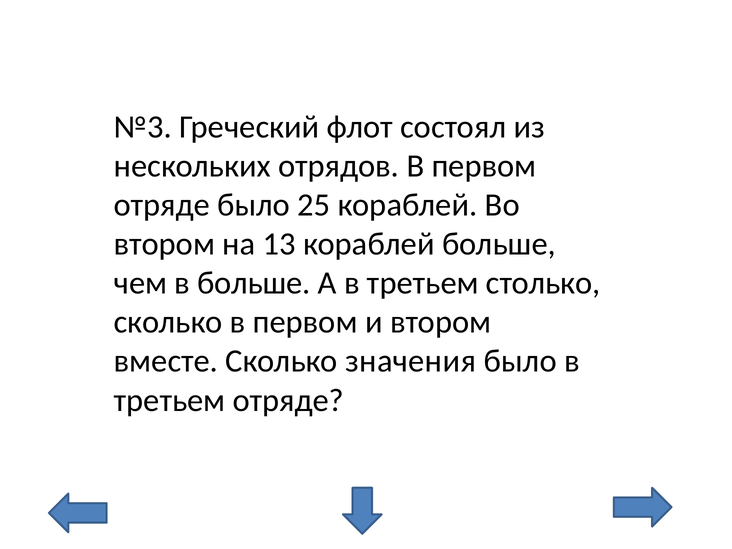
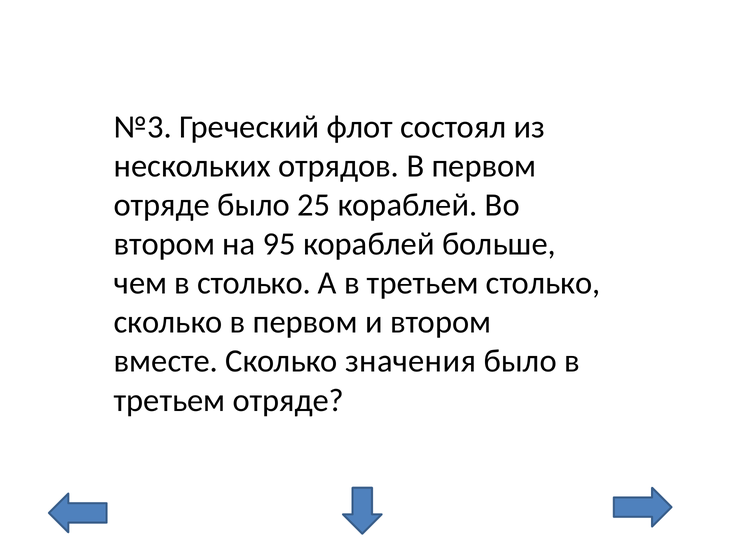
13: 13 -> 95
в больше: больше -> столько
